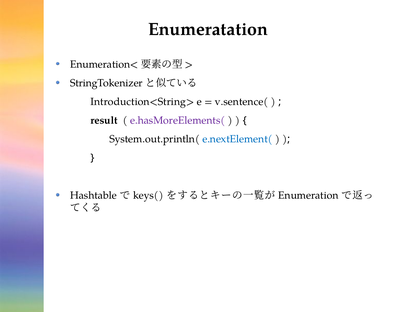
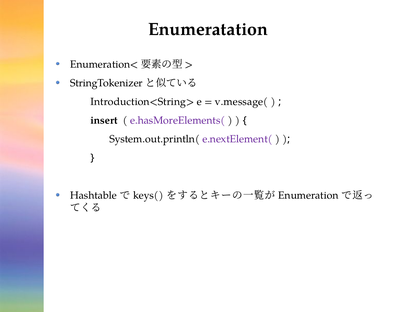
v.sentence(: v.sentence( -> v.message(
result: result -> insert
e.nextElement( colour: blue -> purple
